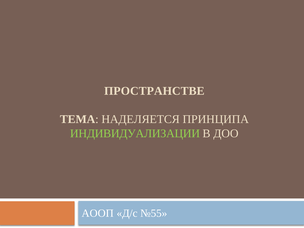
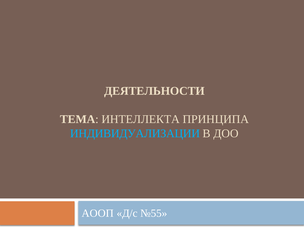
ПРОСТРАНСТВЕ: ПРОСТРАНСТВЕ -> ДЕЯТЕЛЬНОСТИ
НАДЕЛЯЕТСЯ: НАДЕЛЯЕТСЯ -> ИНТЕЛЛЕКТА
ИНДИВИДУАЛИЗАЦИИ colour: light green -> light blue
